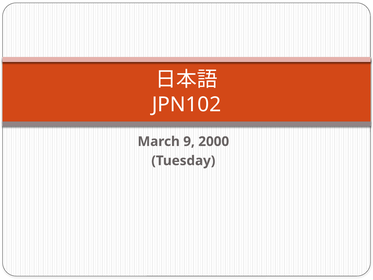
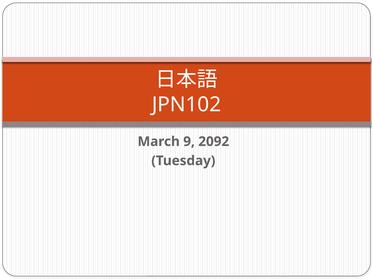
2000: 2000 -> 2092
